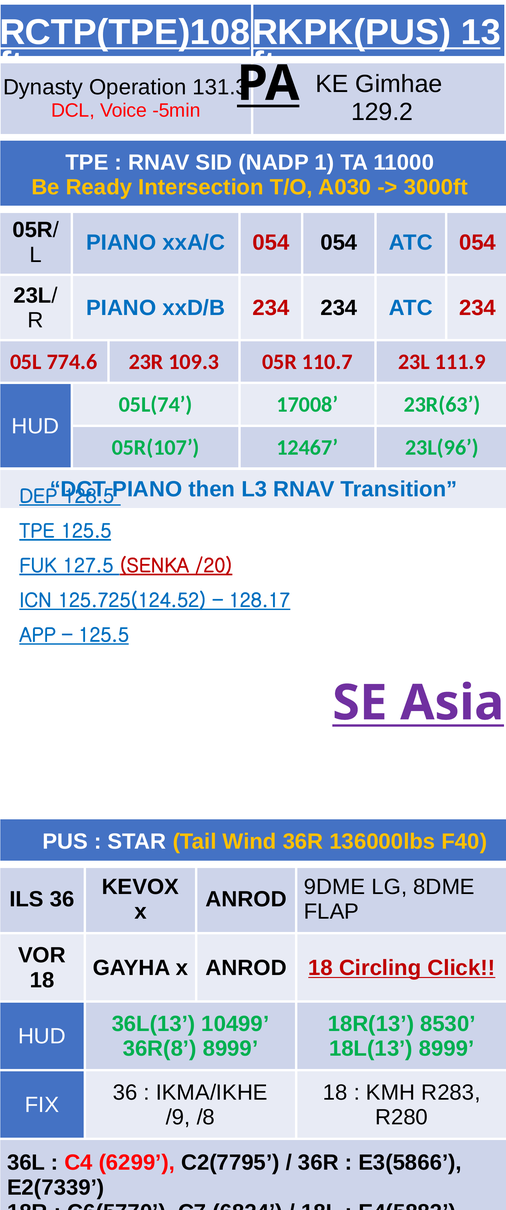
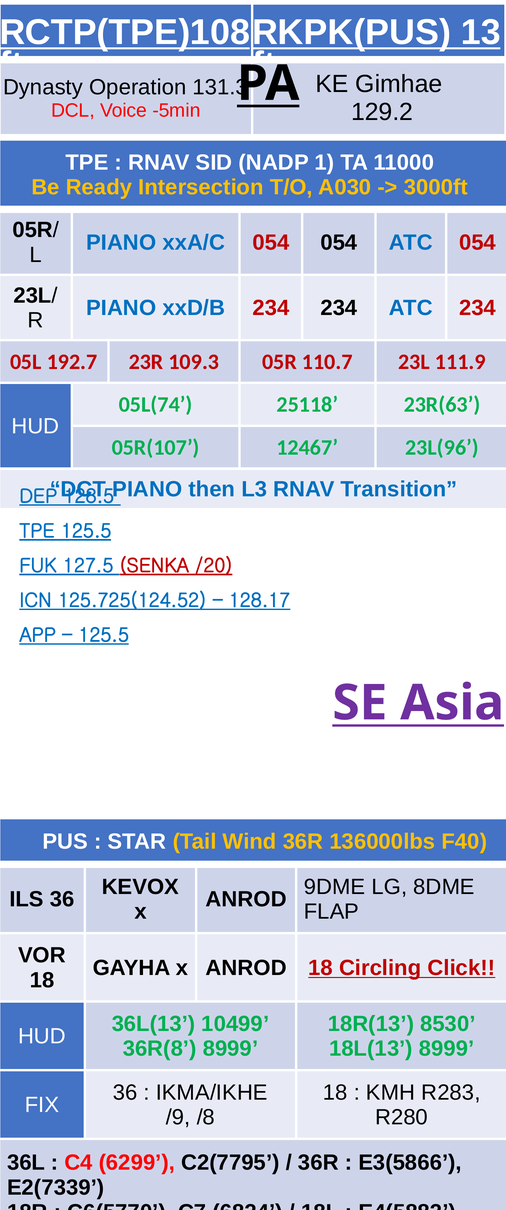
774.6: 774.6 -> 192.7
17008: 17008 -> 25118
